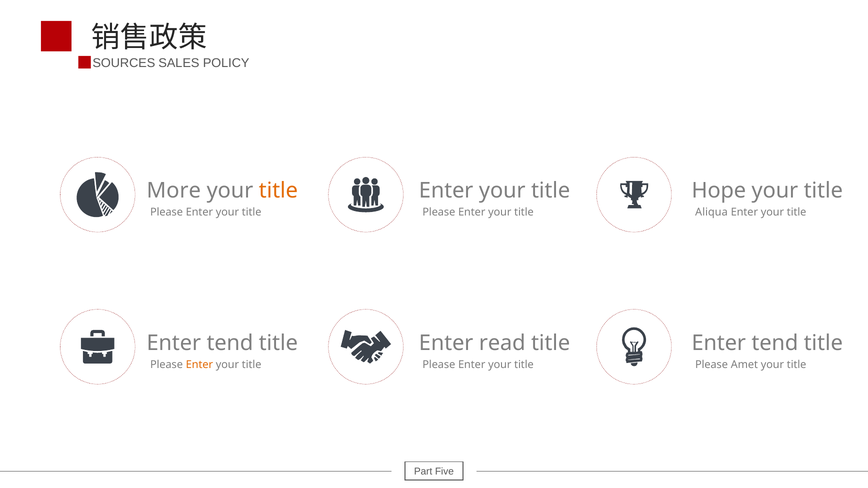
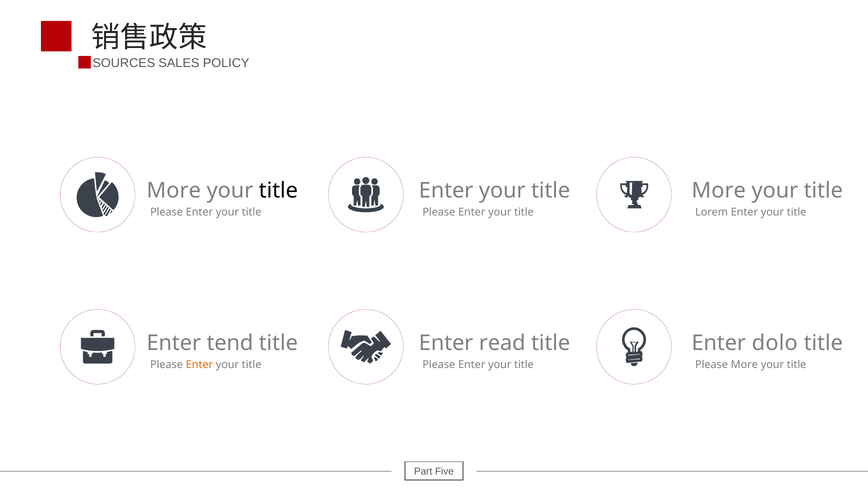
title at (278, 191) colour: orange -> black
Hope at (719, 191): Hope -> More
Aliqua: Aliqua -> Lorem
tend at (775, 343): tend -> dolo
Please Amet: Amet -> More
